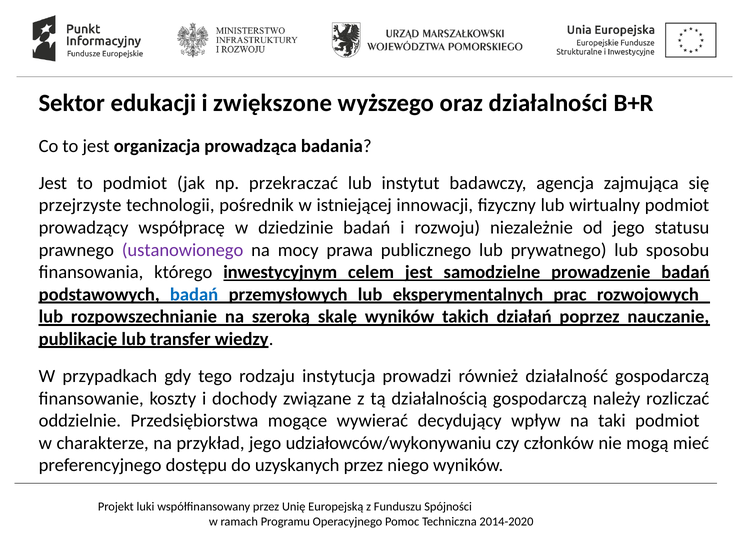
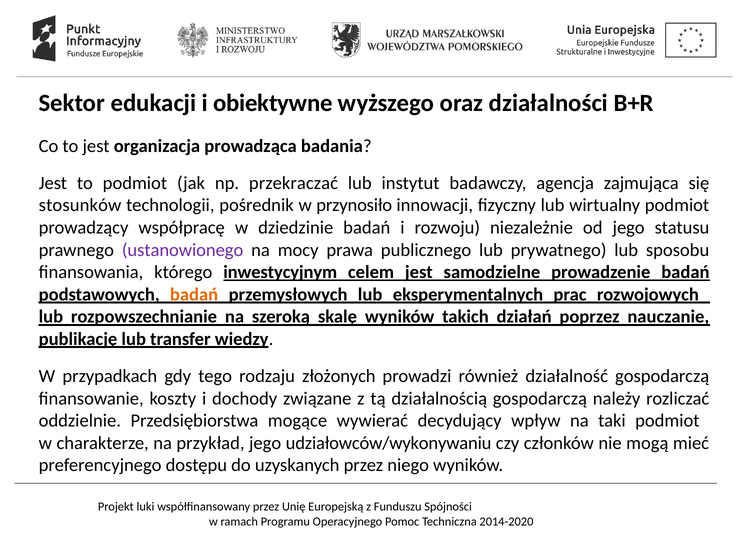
zwiększone: zwiększone -> obiektywne
przejrzyste: przejrzyste -> stosunków
istniejącej: istniejącej -> przynosiło
badań at (194, 295) colour: blue -> orange
instytucja: instytucja -> złożonych
